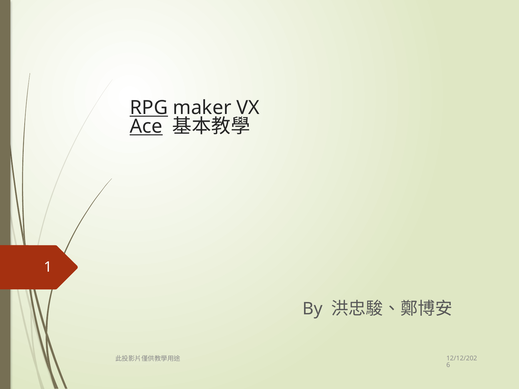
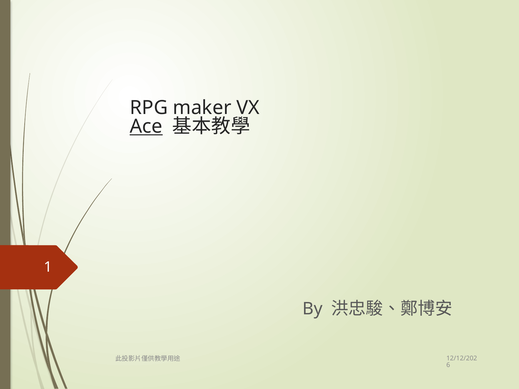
RPG underline: present -> none
